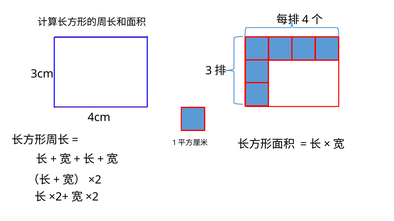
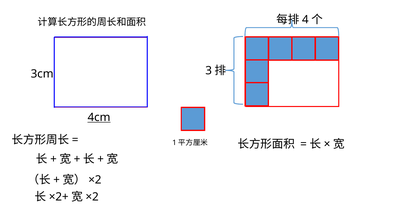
4cm underline: none -> present
